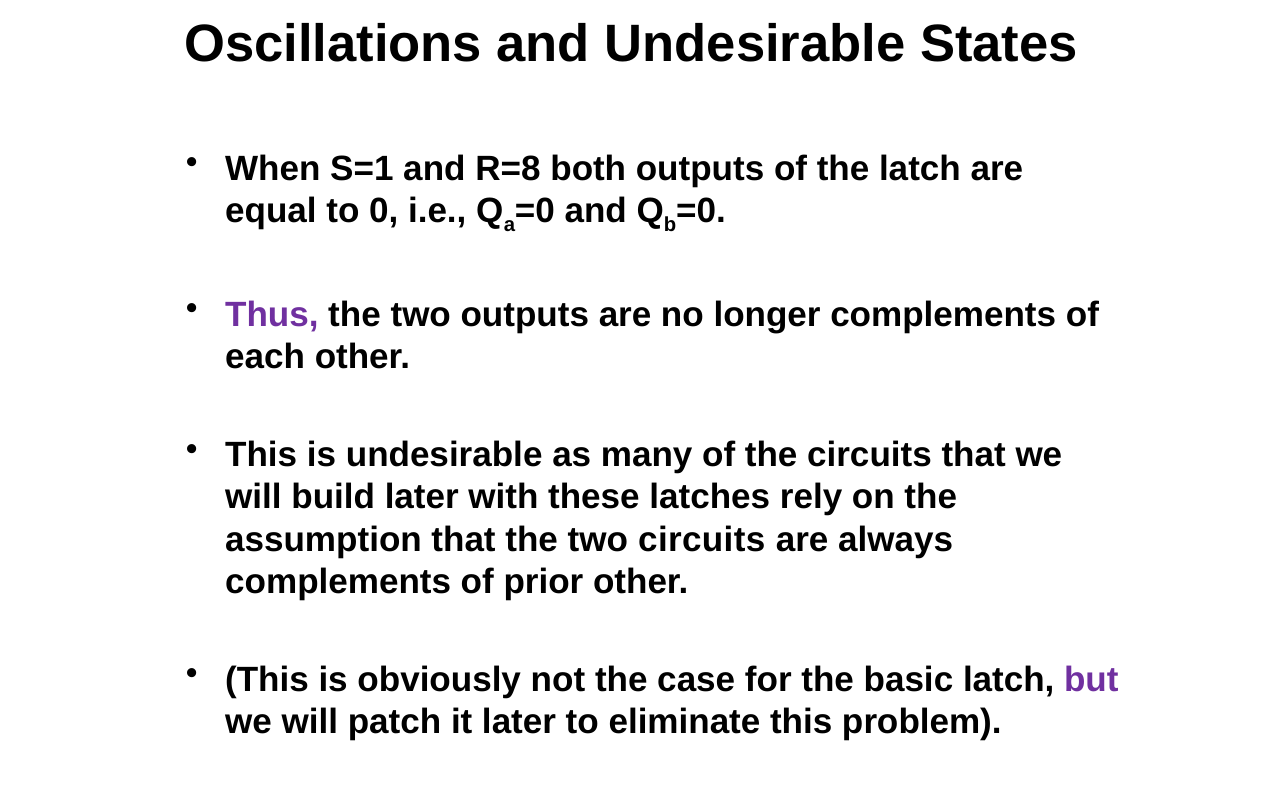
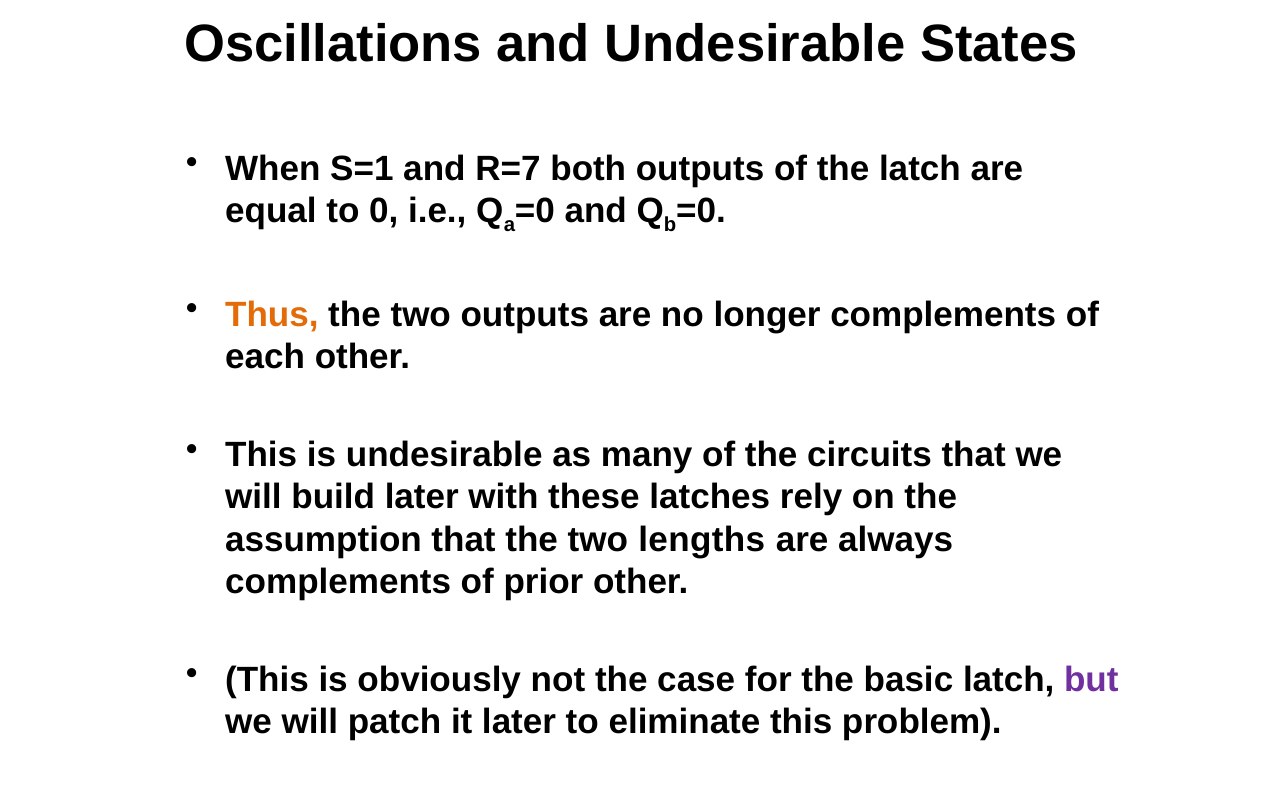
R=8: R=8 -> R=7
Thus colour: purple -> orange
two circuits: circuits -> lengths
